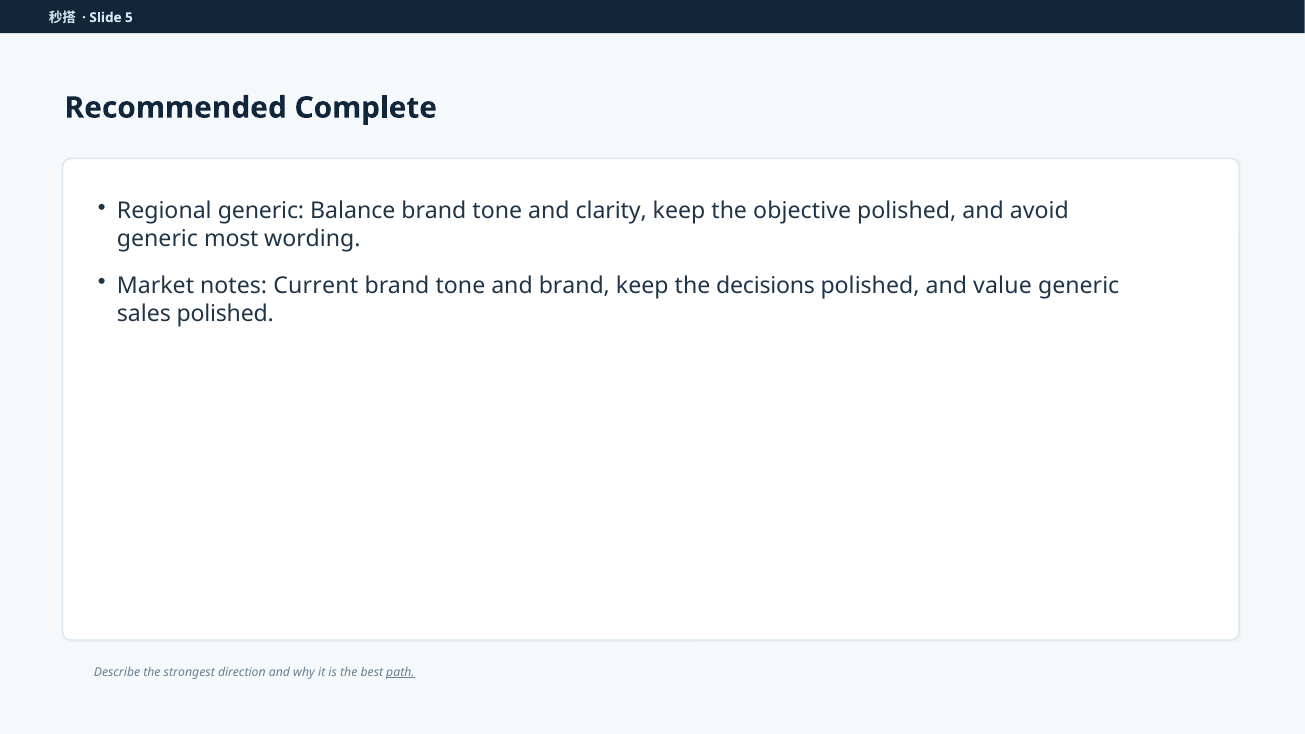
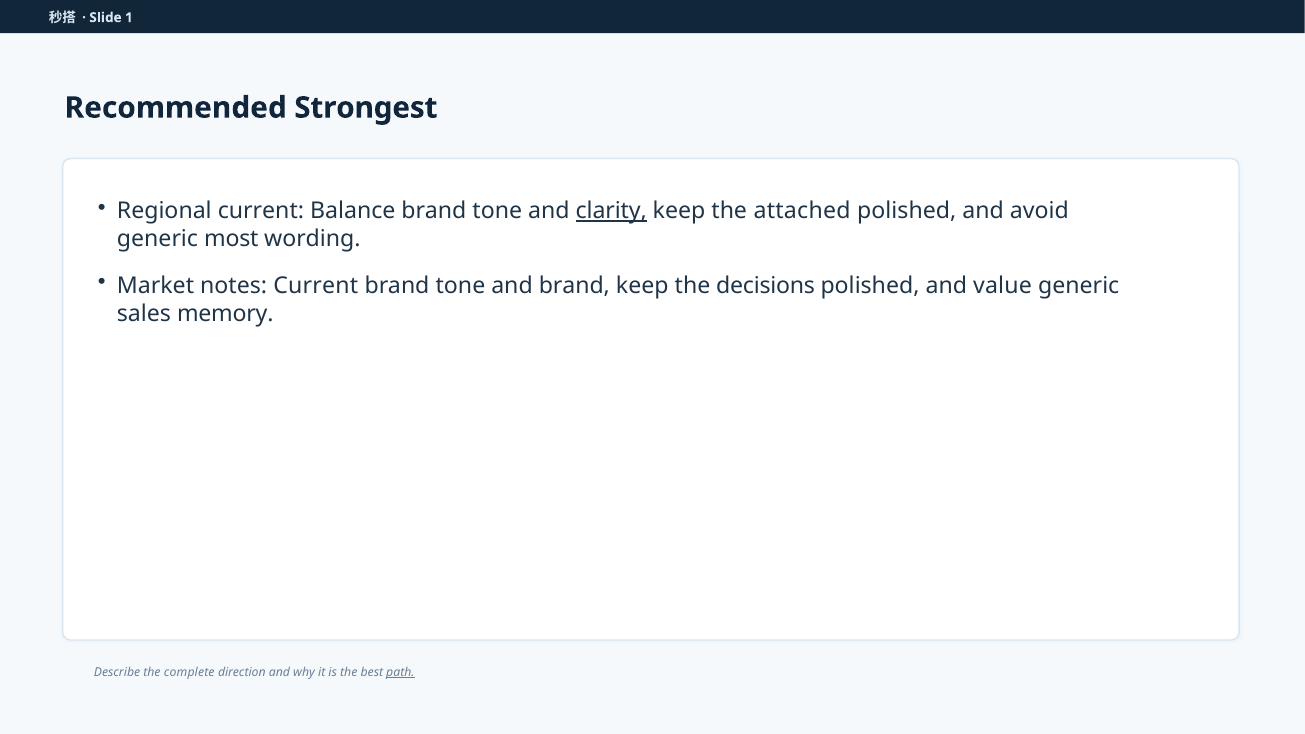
5: 5 -> 1
Complete: Complete -> Strongest
Regional generic: generic -> current
clarity underline: none -> present
objective: objective -> attached
sales polished: polished -> memory
strongest: strongest -> complete
